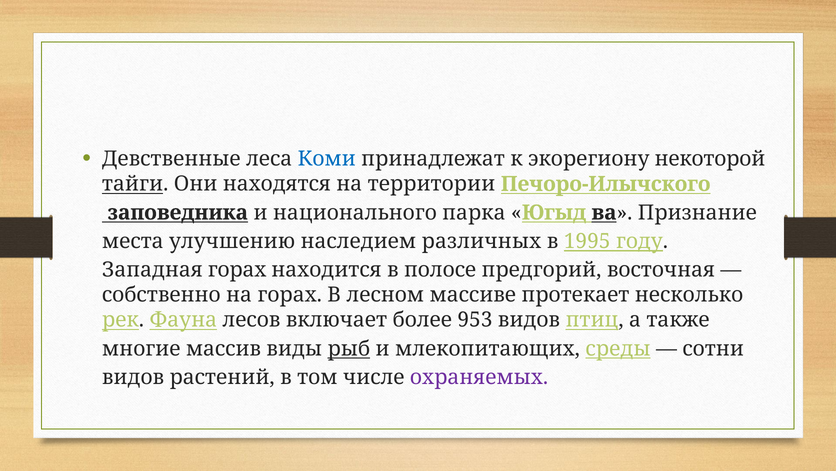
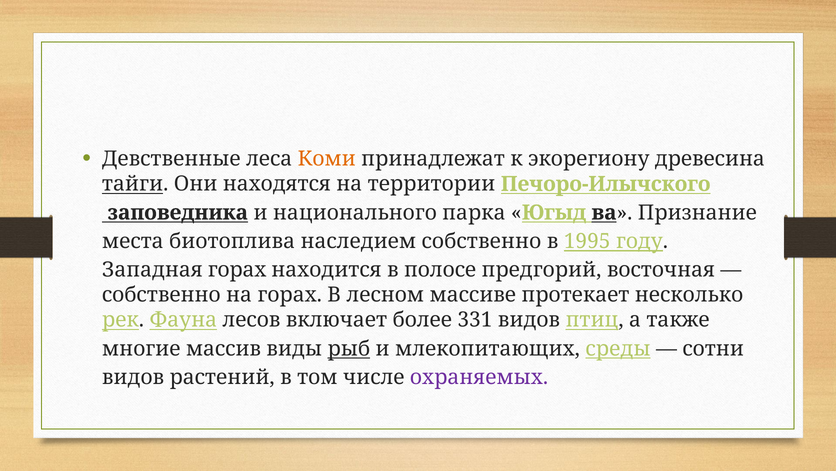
Коми colour: blue -> orange
некоторой: некоторой -> древесина
улучшению: улучшению -> биотоплива
наследием различных: различных -> собственно
953: 953 -> 331
